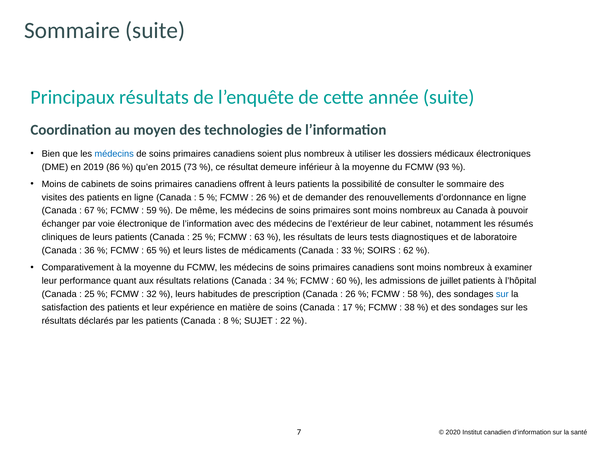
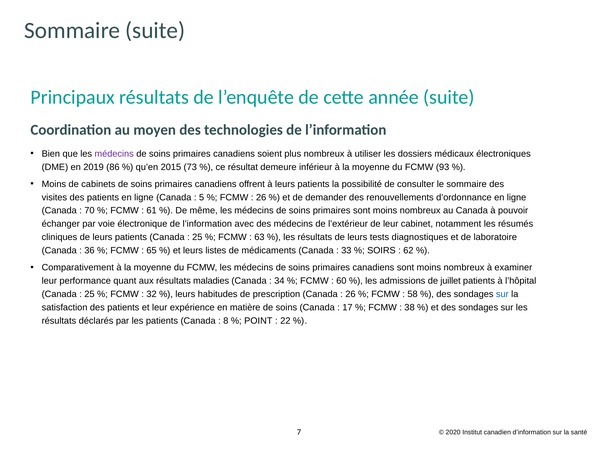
médecins at (114, 154) colour: blue -> purple
67: 67 -> 70
59: 59 -> 61
relations: relations -> maladies
SUJET: SUJET -> POINT
